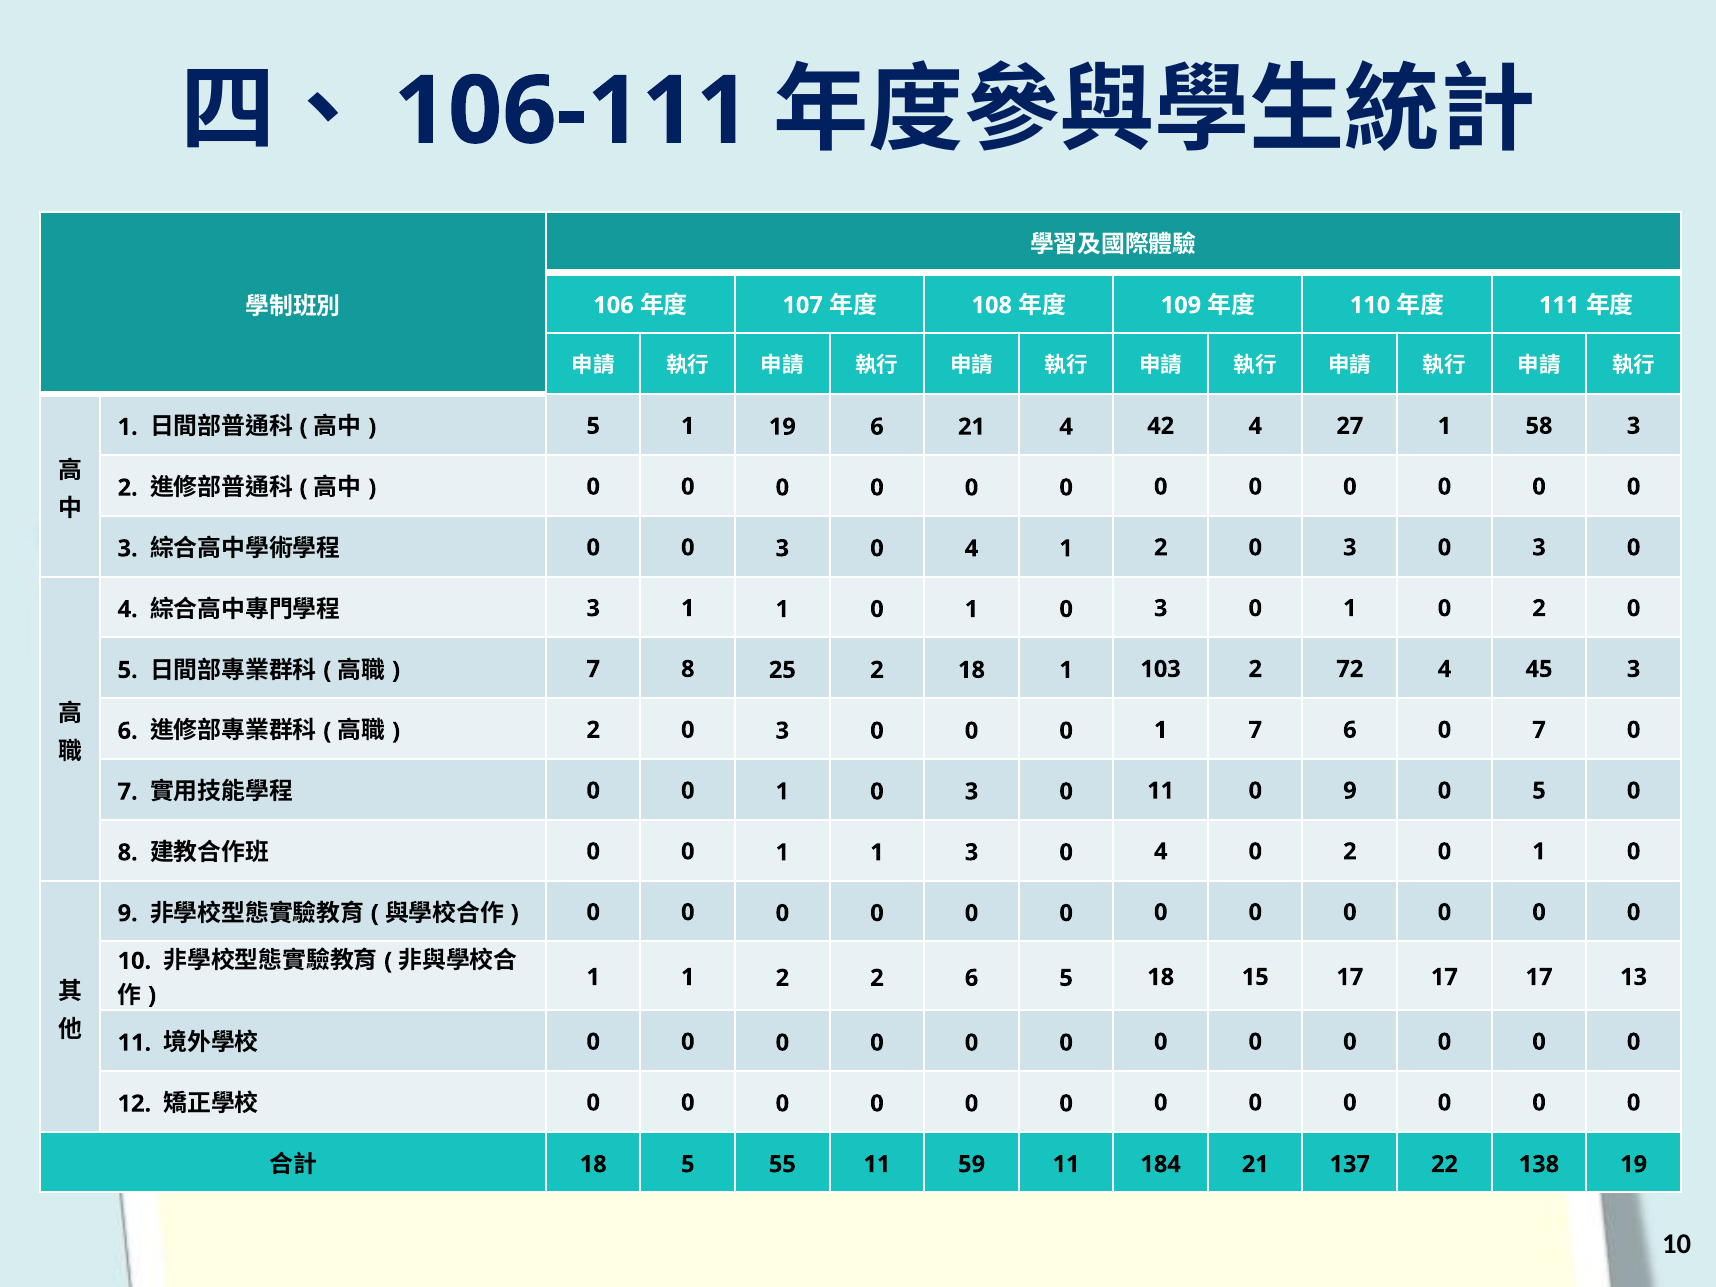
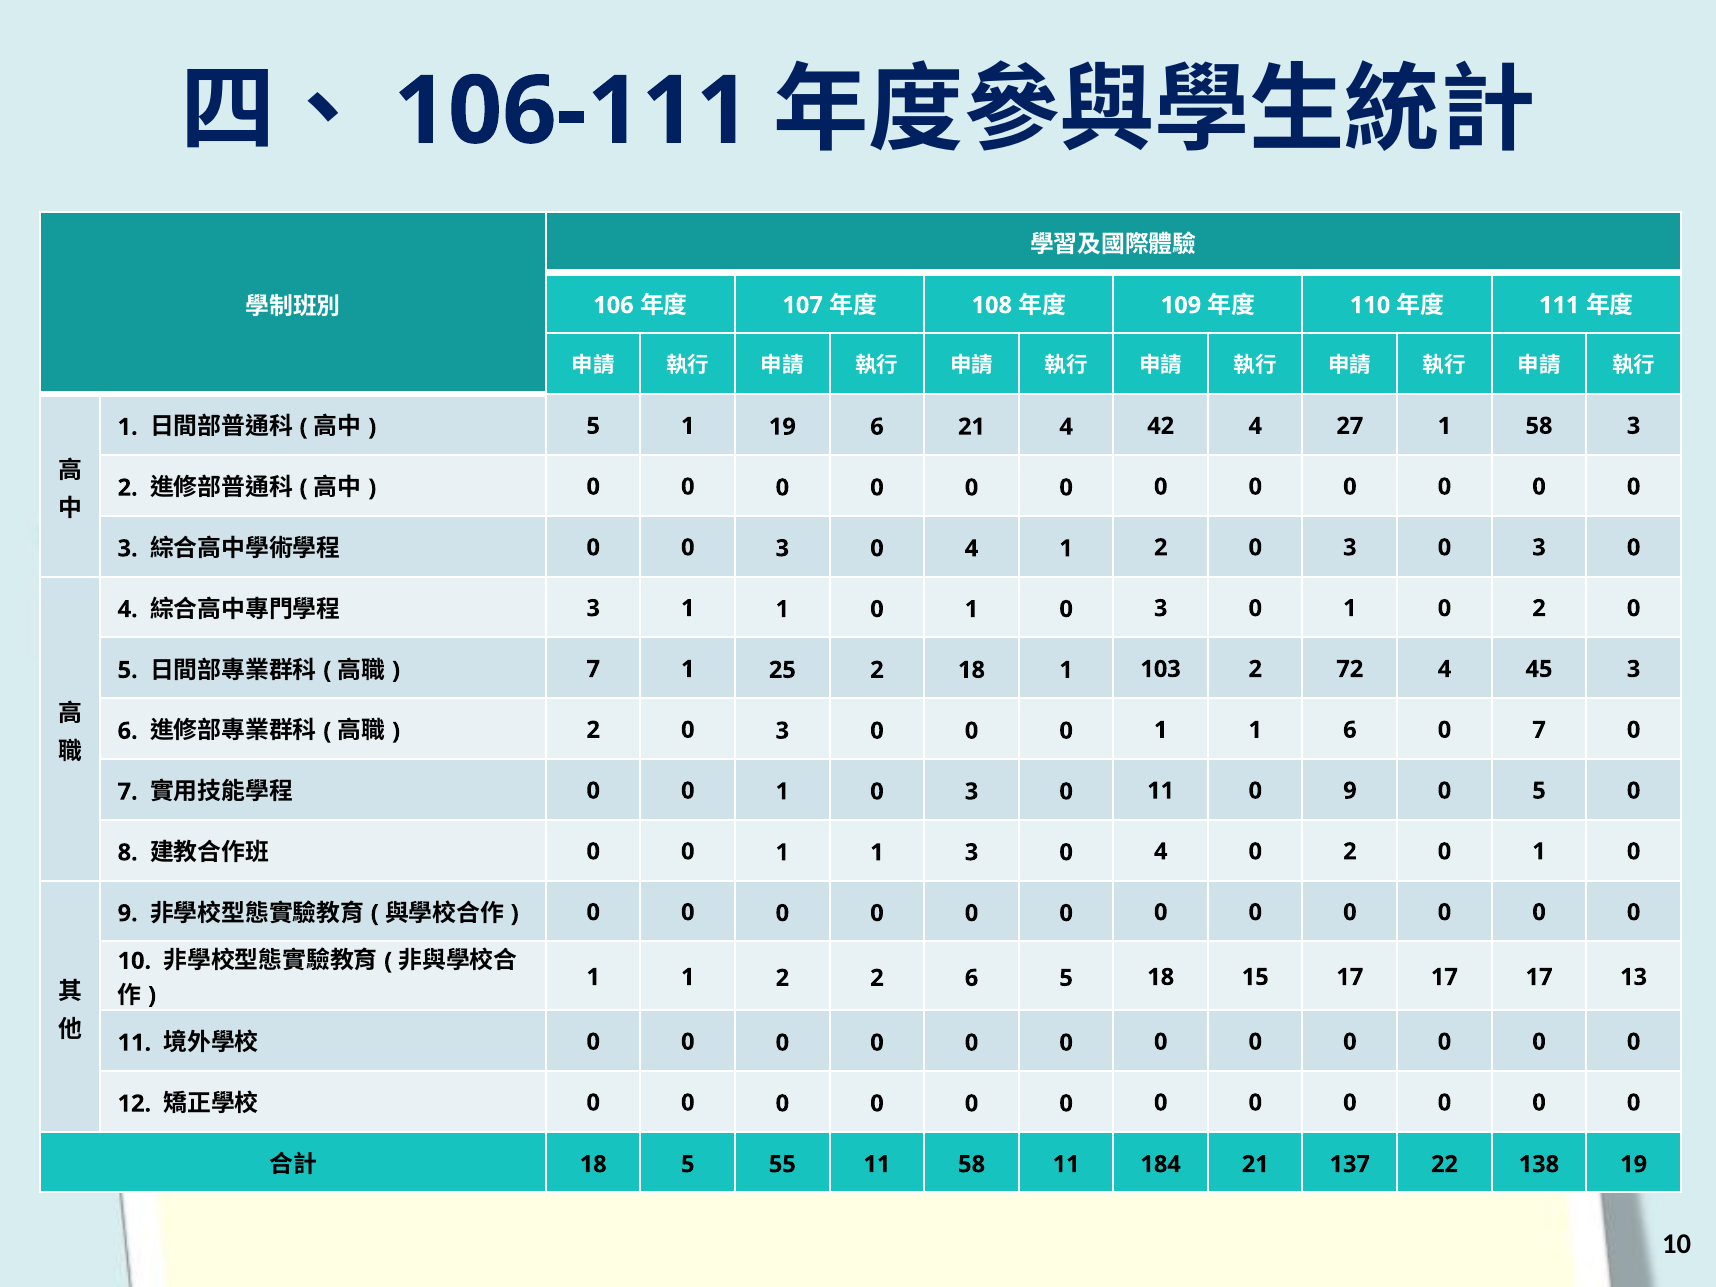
7 8: 8 -> 1
7 at (1255, 730): 7 -> 1
11 59: 59 -> 58
